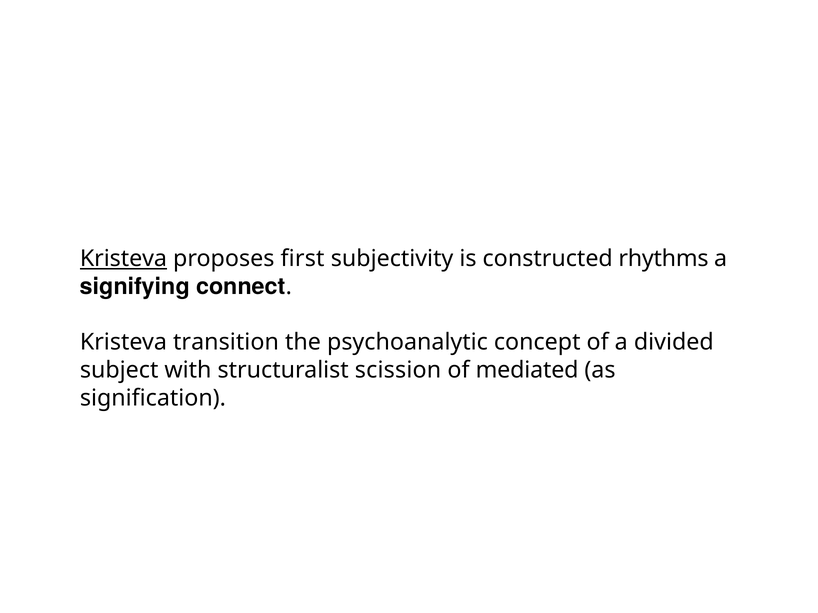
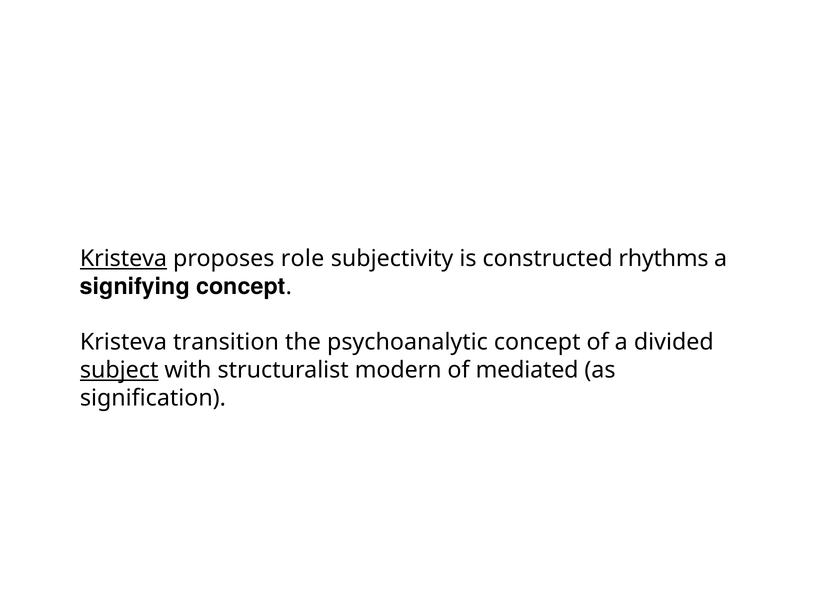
first: first -> role
signifying connect: connect -> concept
subject underline: none -> present
scission: scission -> modern
